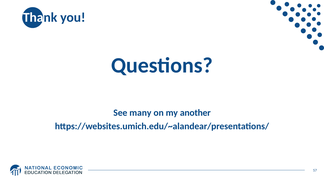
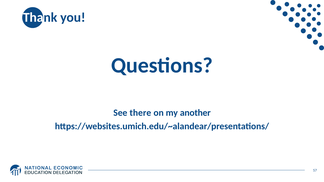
many: many -> there
